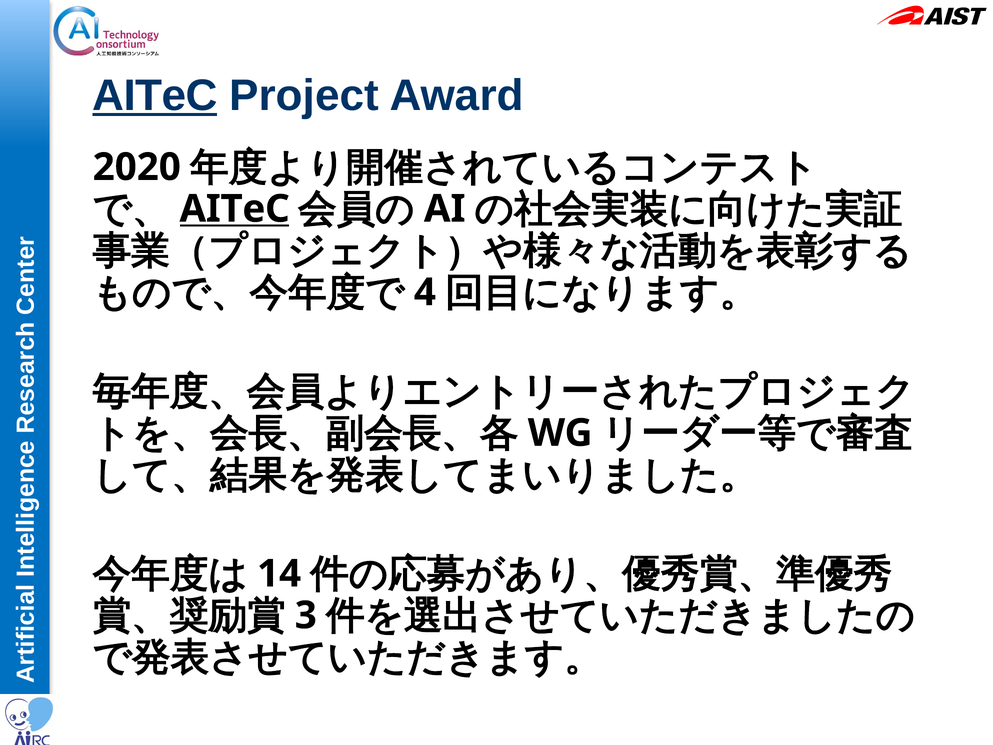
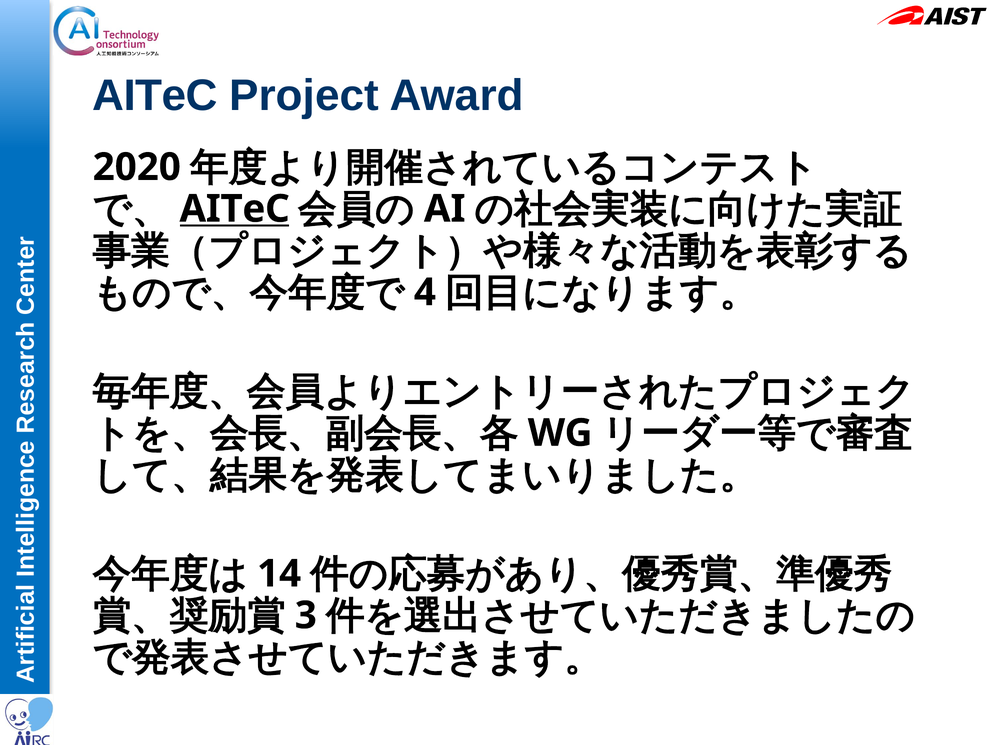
AITeC at (155, 95) underline: present -> none
